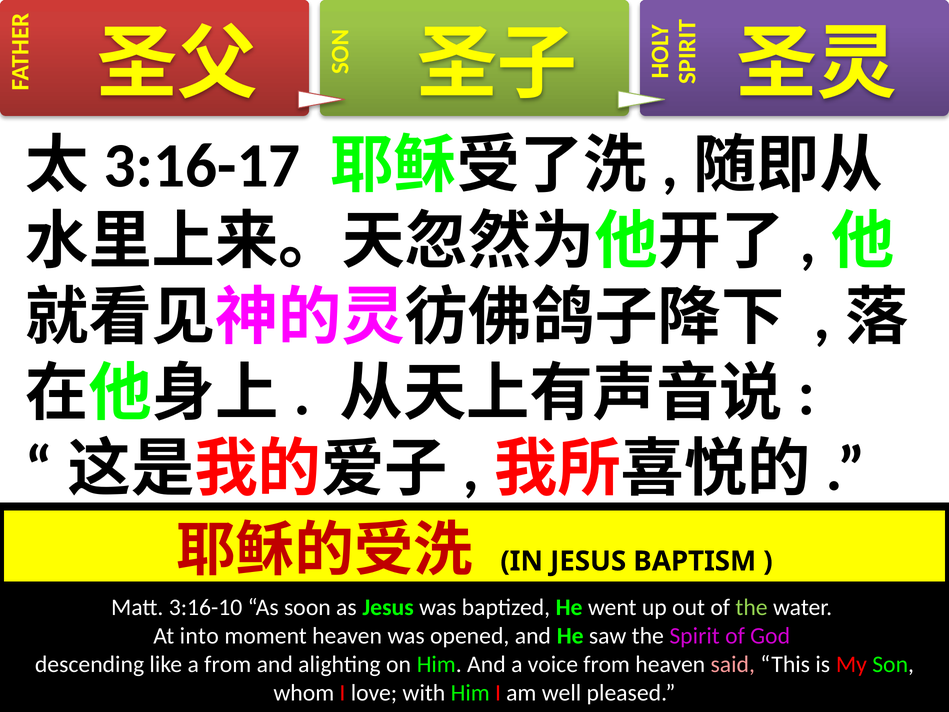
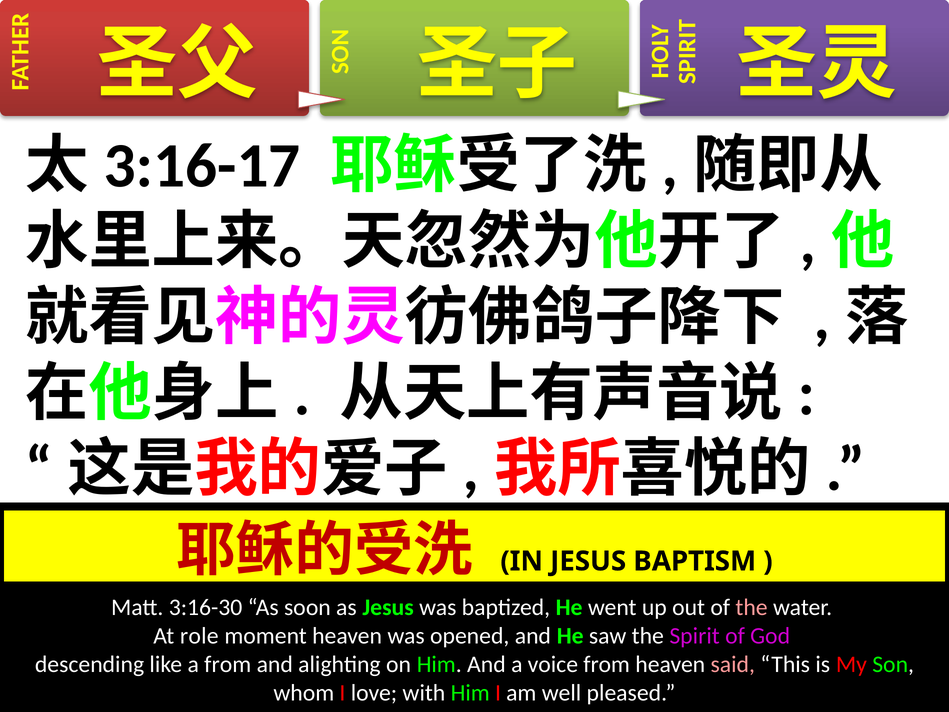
3:16-10: 3:16-10 -> 3:16-30
the at (752, 607) colour: light green -> pink
into: into -> role
